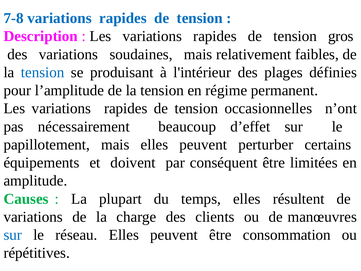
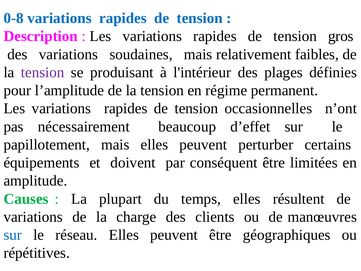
7-8: 7-8 -> 0-8
tension at (43, 72) colour: blue -> purple
consommation: consommation -> géographiques
